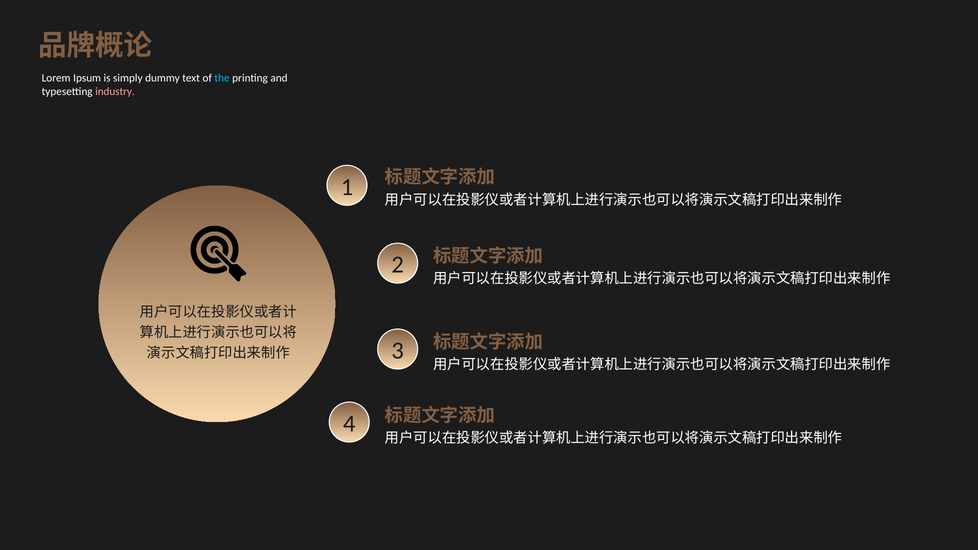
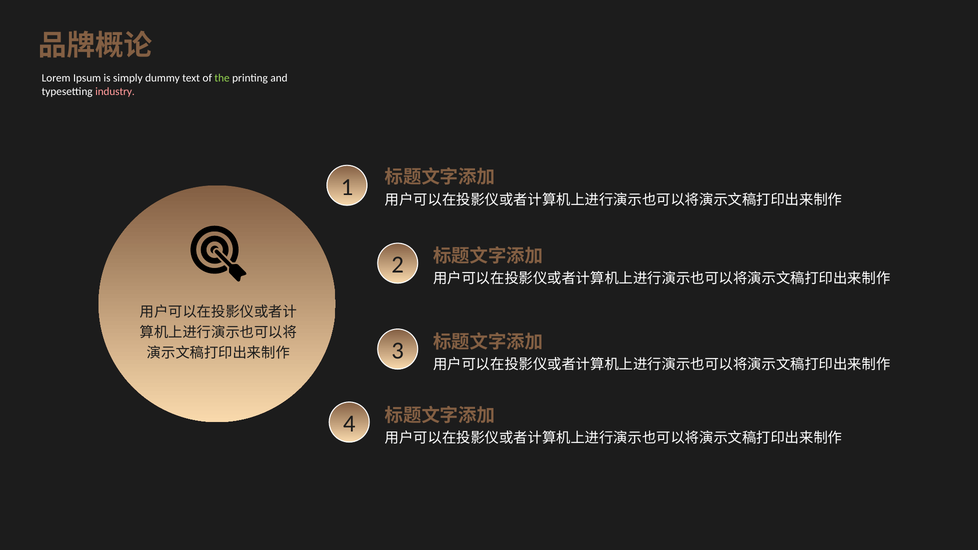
the colour: light blue -> light green
